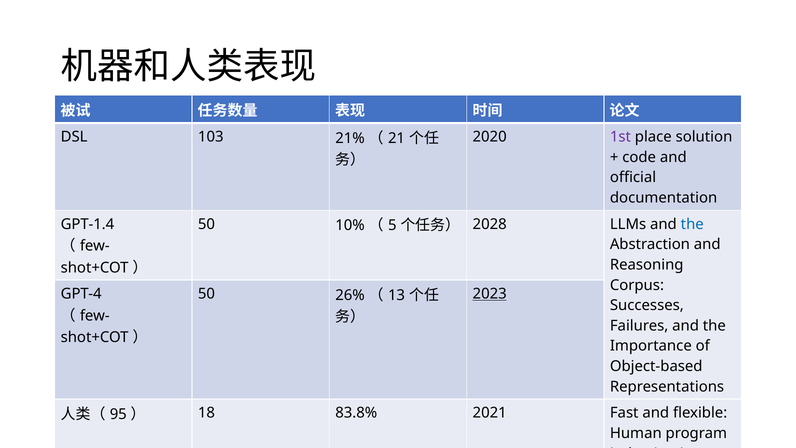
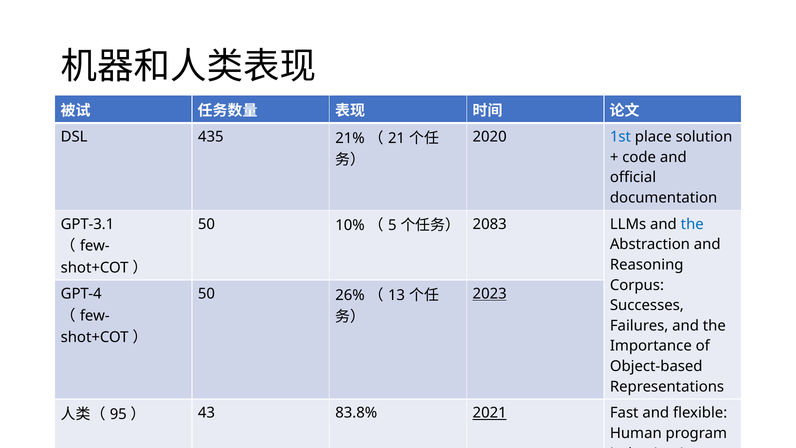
103: 103 -> 435
1st colour: purple -> blue
GPT-1.4: GPT-1.4 -> GPT-3.1
2028: 2028 -> 2083
18: 18 -> 43
2021 underline: none -> present
